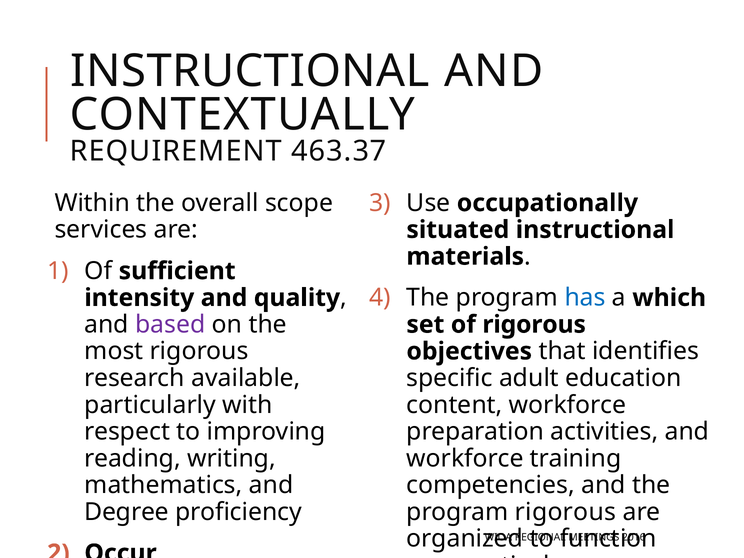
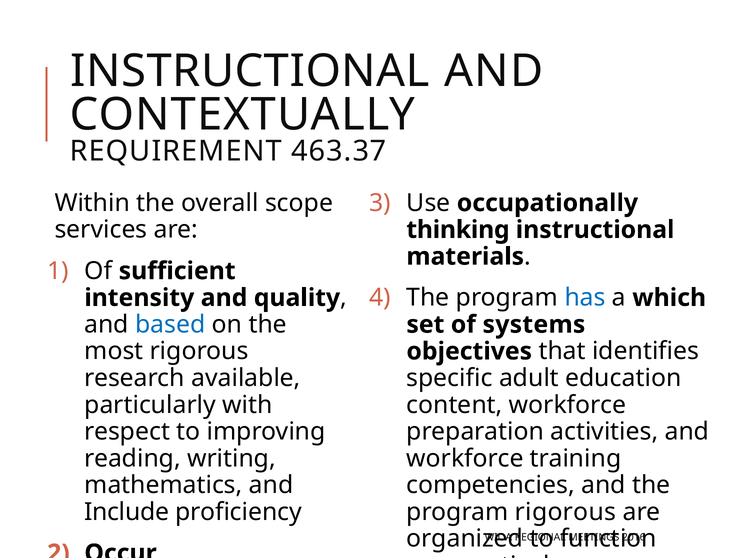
situated: situated -> thinking
based colour: purple -> blue
of rigorous: rigorous -> systems
Degree: Degree -> Include
